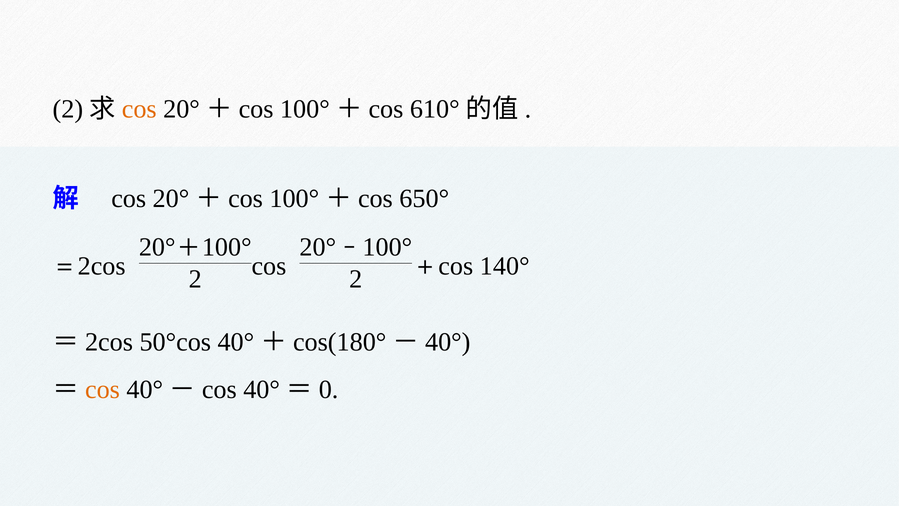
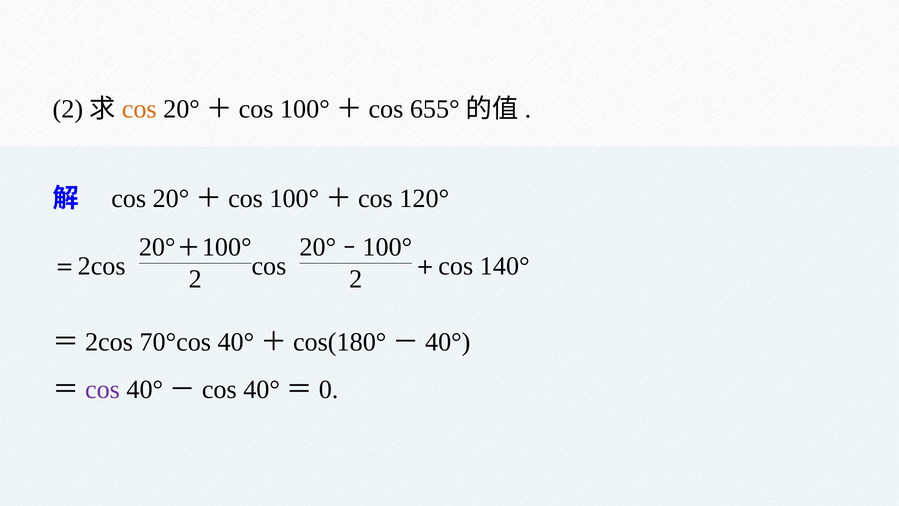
610°: 610° -> 655°
650°: 650° -> 120°
50°cos: 50°cos -> 70°cos
cos at (102, 389) colour: orange -> purple
